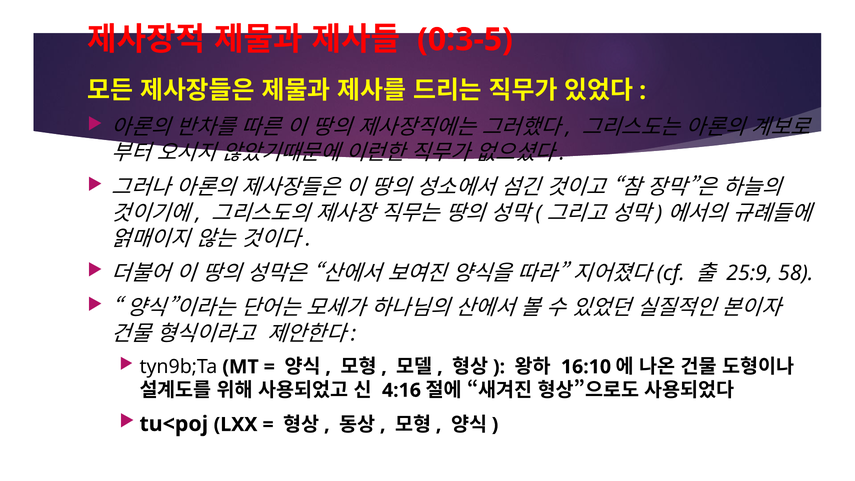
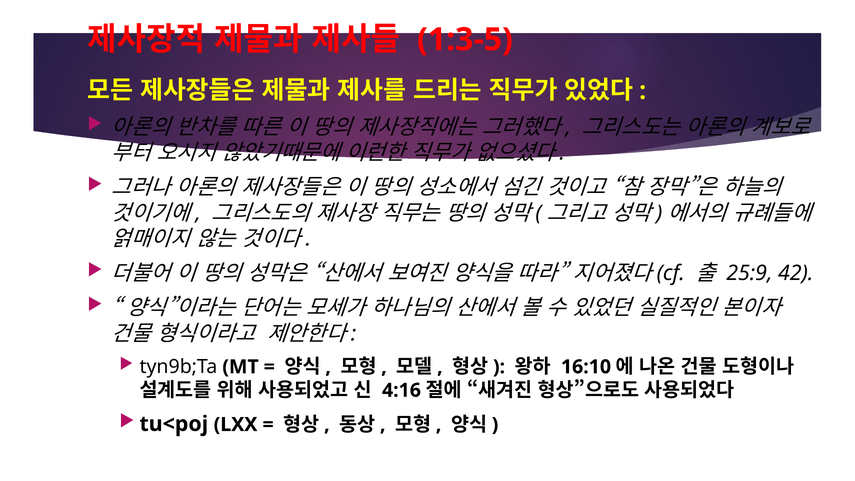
0:3-5: 0:3-5 -> 1:3-5
58: 58 -> 42
